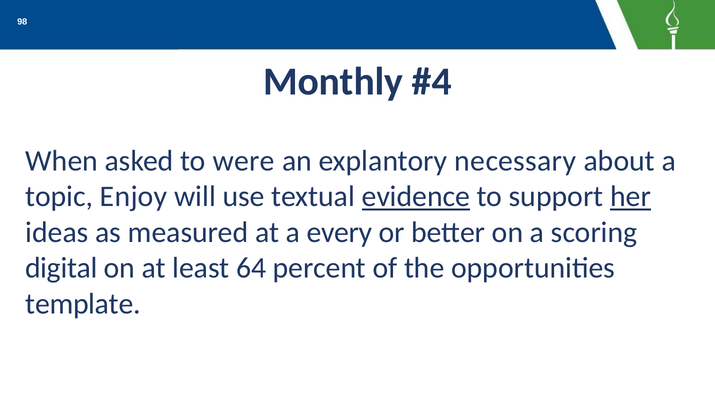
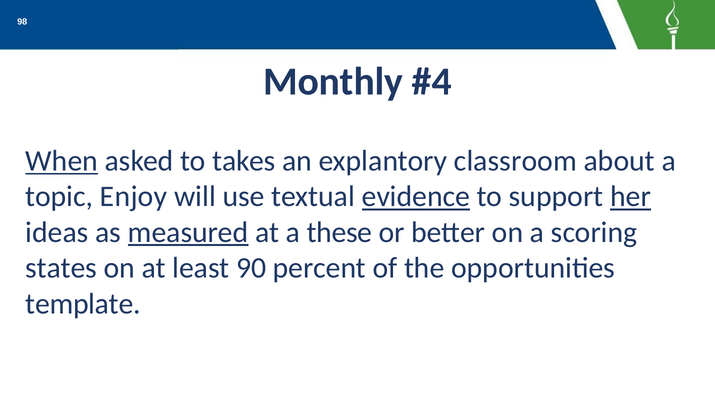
When underline: none -> present
were: were -> takes
necessary: necessary -> classroom
measured underline: none -> present
every: every -> these
digital: digital -> states
64: 64 -> 90
